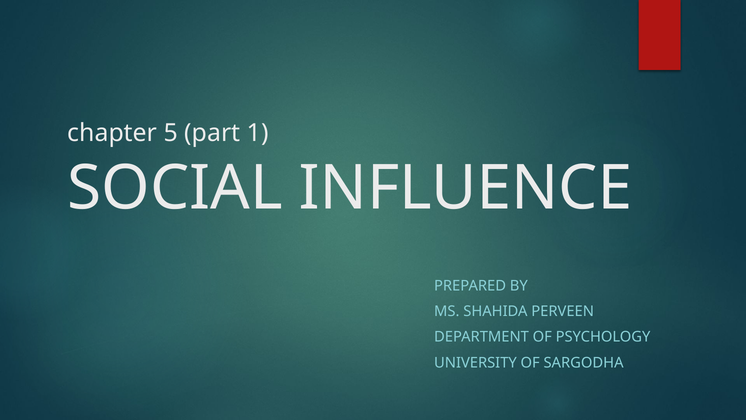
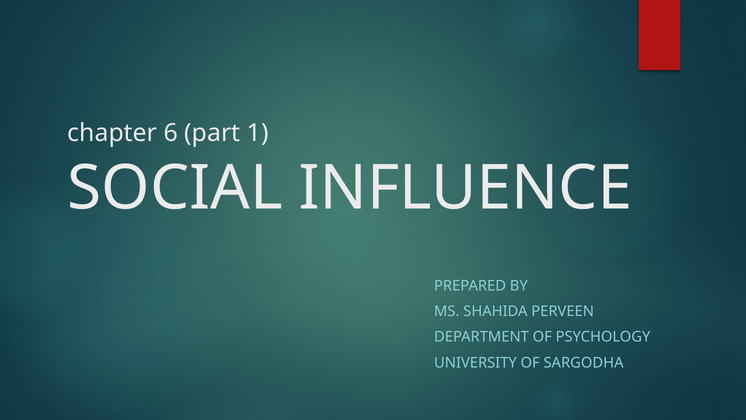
5: 5 -> 6
